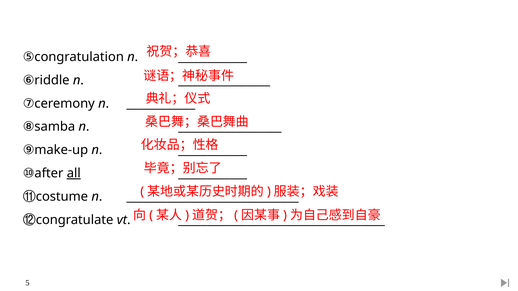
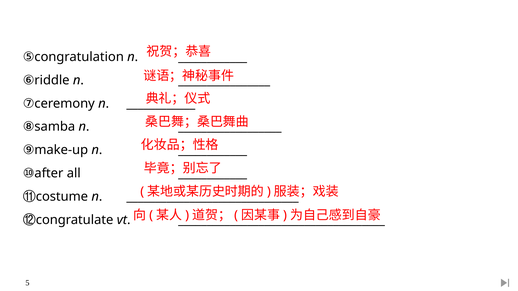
all underline: present -> none
